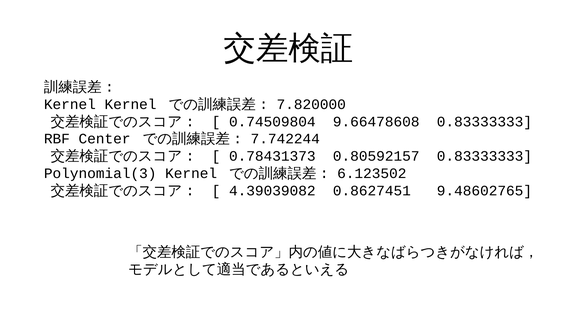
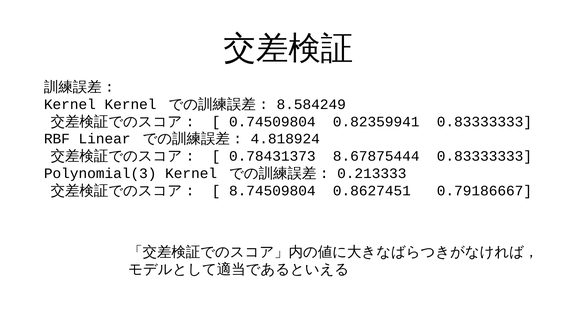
7.820000: 7.820000 -> 8.584249
9.66478608: 9.66478608 -> 0.82359941
Center: Center -> Linear
7.742244: 7.742244 -> 4.818924
0.80592157: 0.80592157 -> 8.67875444
6.123502: 6.123502 -> 0.213333
4.39039082: 4.39039082 -> 8.74509804
9.48602765: 9.48602765 -> 0.79186667
